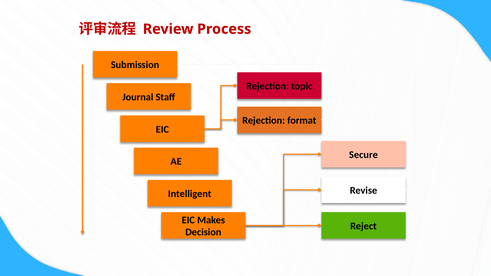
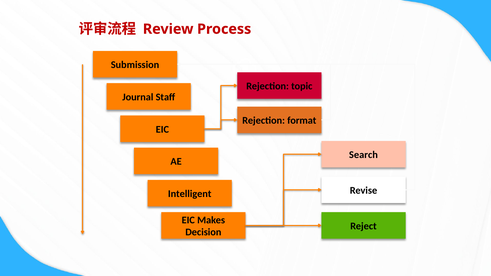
Secure: Secure -> Search
